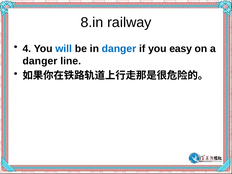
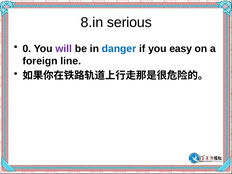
railway: railway -> serious
4: 4 -> 0
will colour: blue -> purple
danger at (40, 61): danger -> foreign
